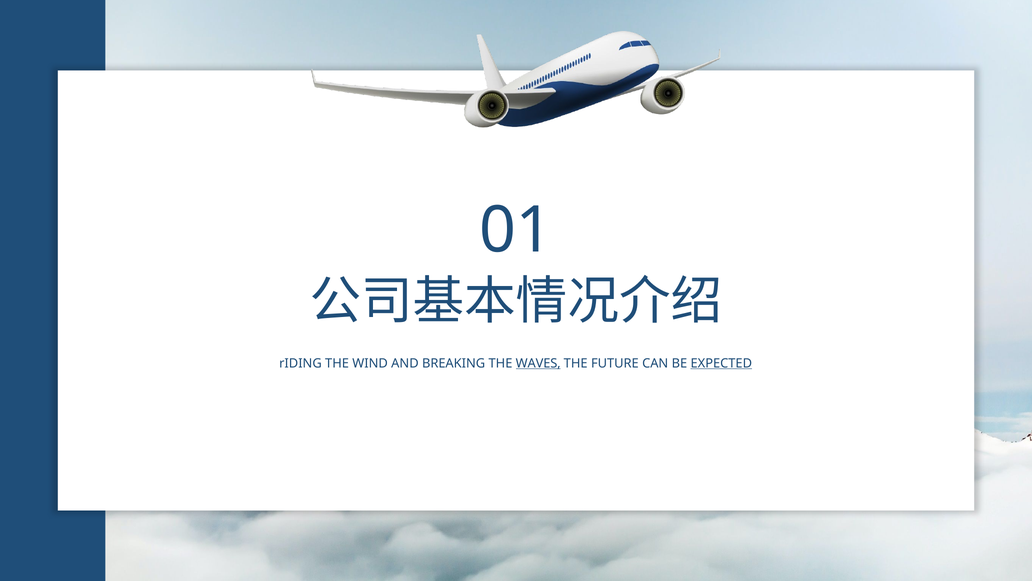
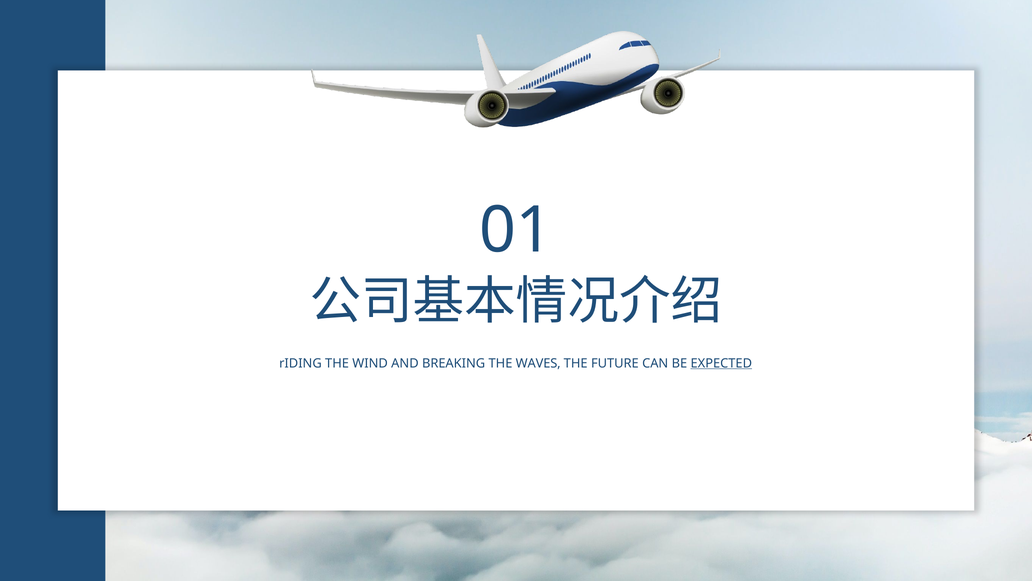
WAVES underline: present -> none
